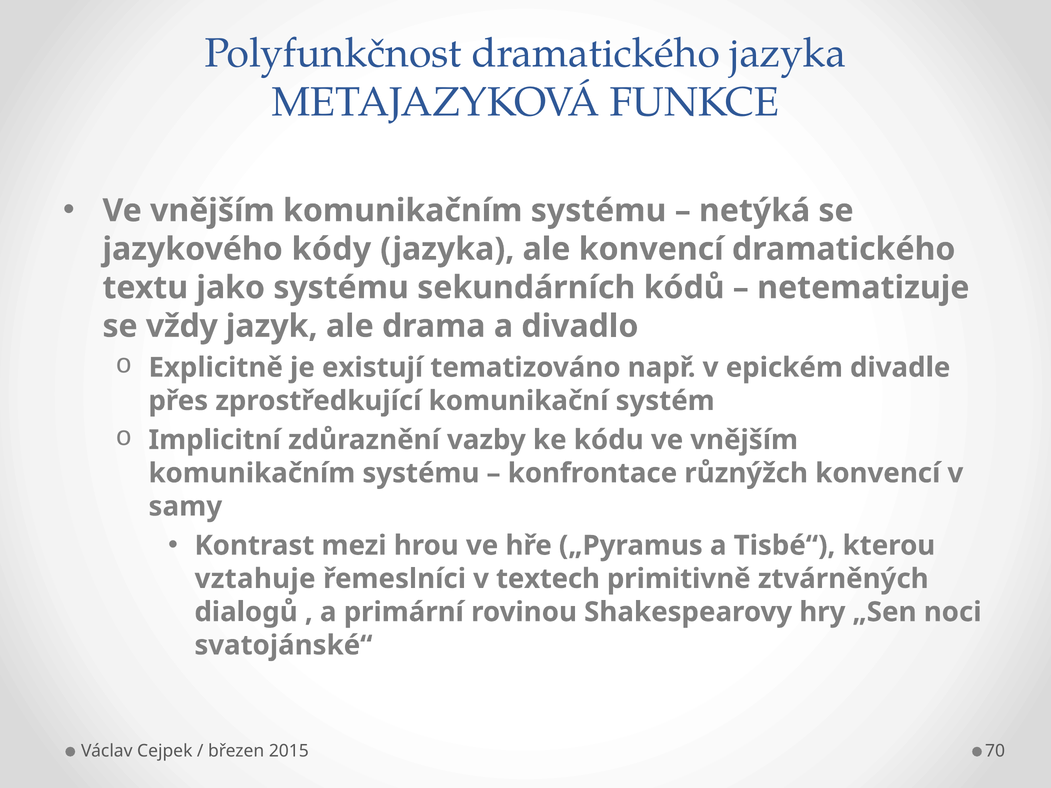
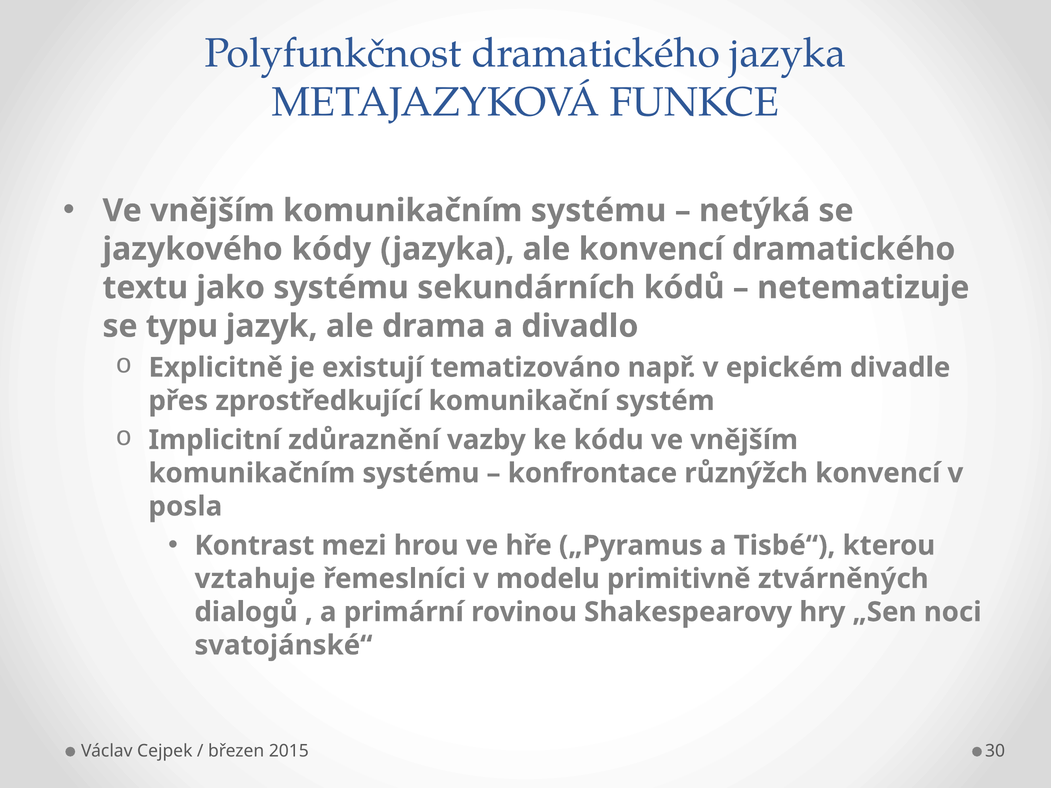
vždy: vždy -> typu
samy: samy -> posla
textech: textech -> modelu
70: 70 -> 30
